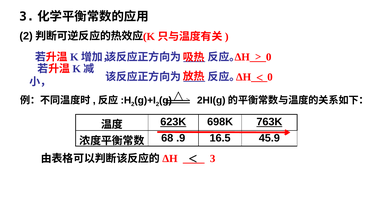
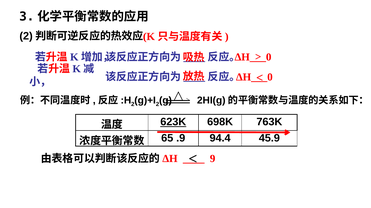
763K underline: present -> none
68: 68 -> 65
16.5: 16.5 -> 94.4
3: 3 -> 9
